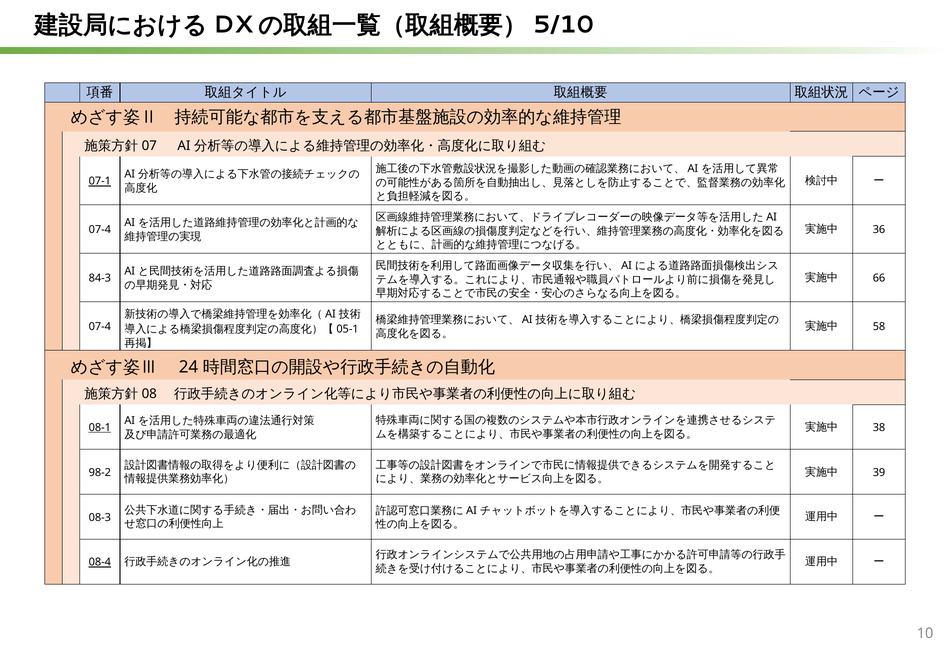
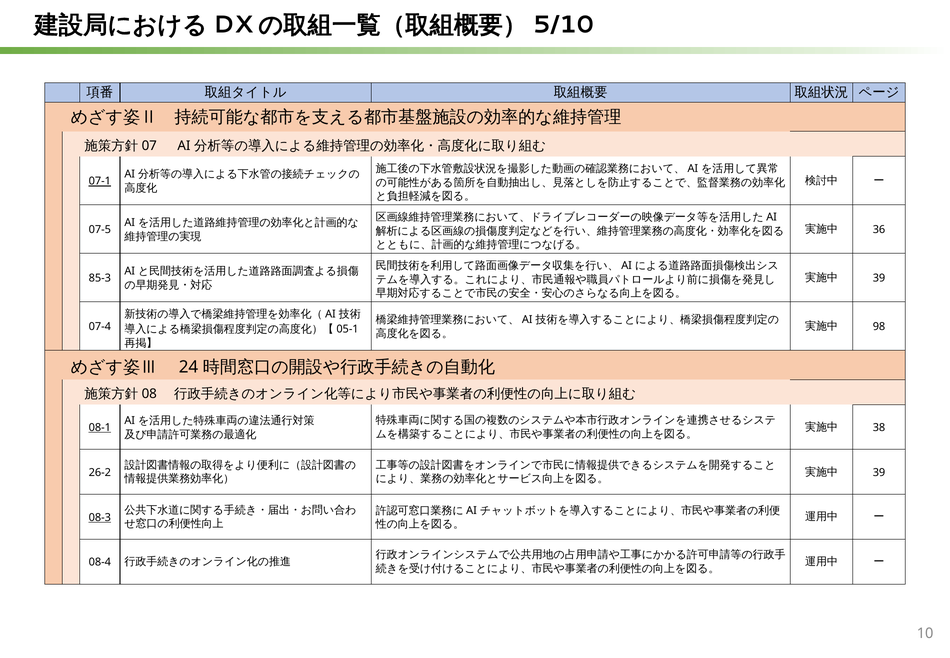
07-4 at (100, 230): 07-4 -> 07-5
66 at (879, 278): 66 -> 39
84-3: 84-3 -> 85-3
58: 58 -> 98
98-2: 98-2 -> 26-2
08-3 underline: none -> present
08-4 underline: present -> none
